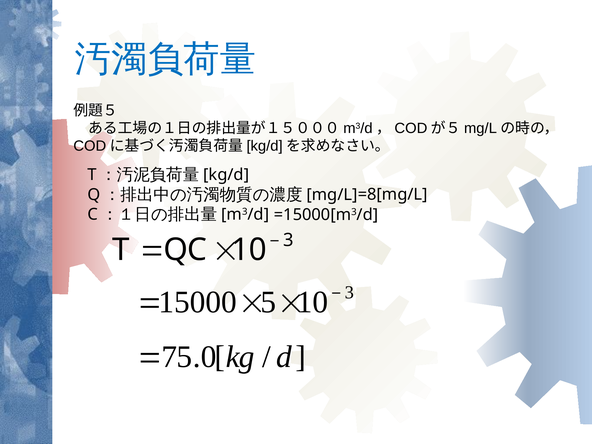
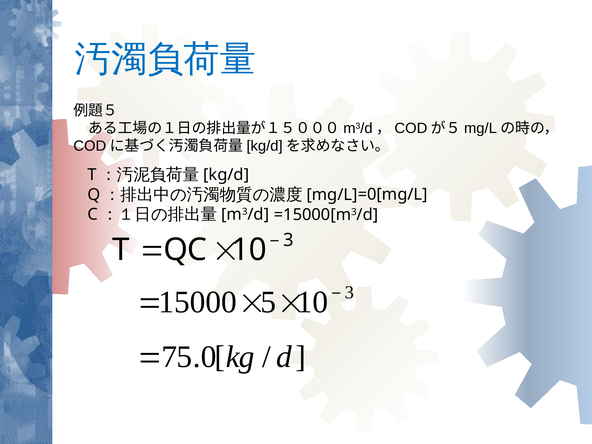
=8[mg/L: =8[mg/L -> =0[mg/L
